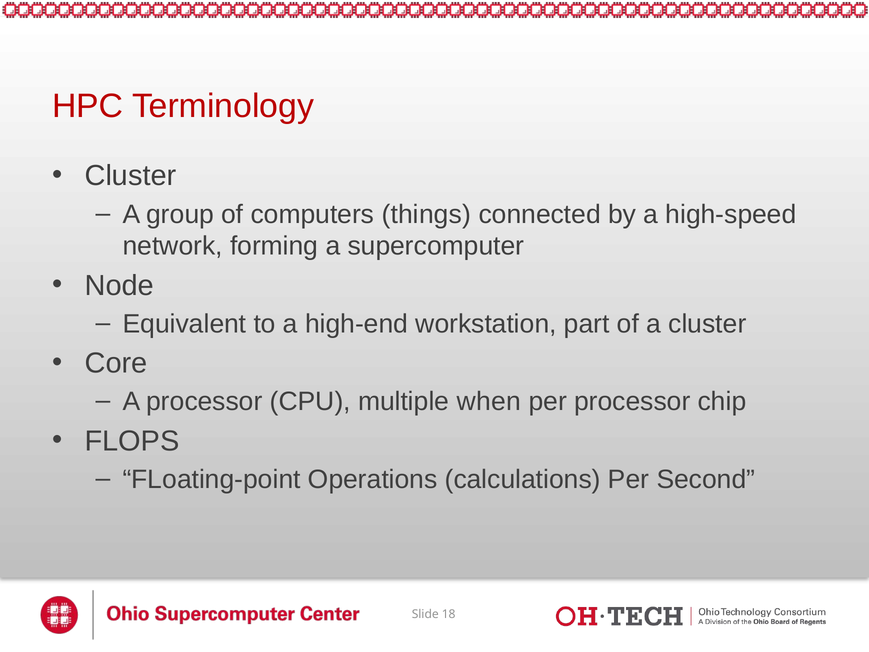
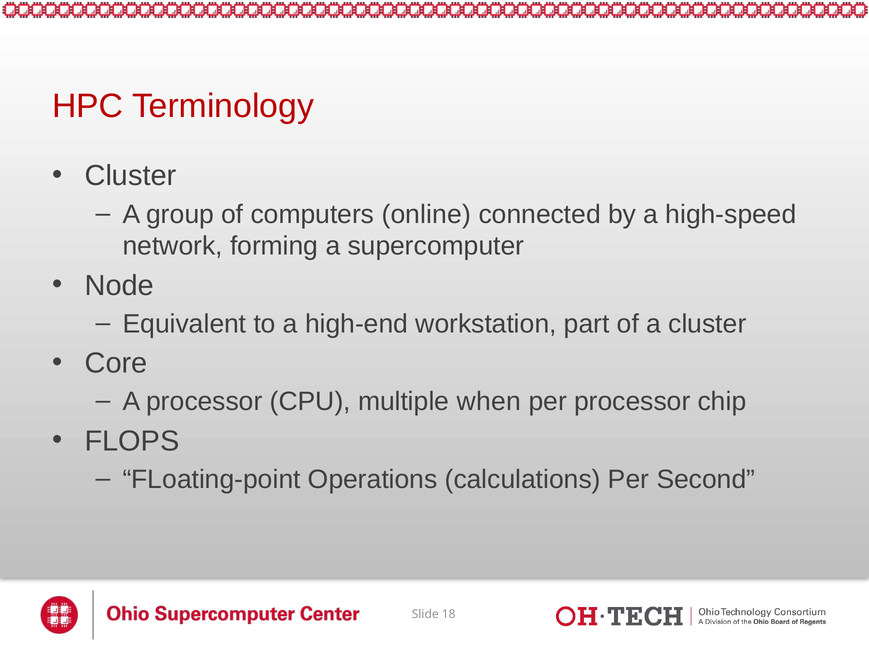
things: things -> online
